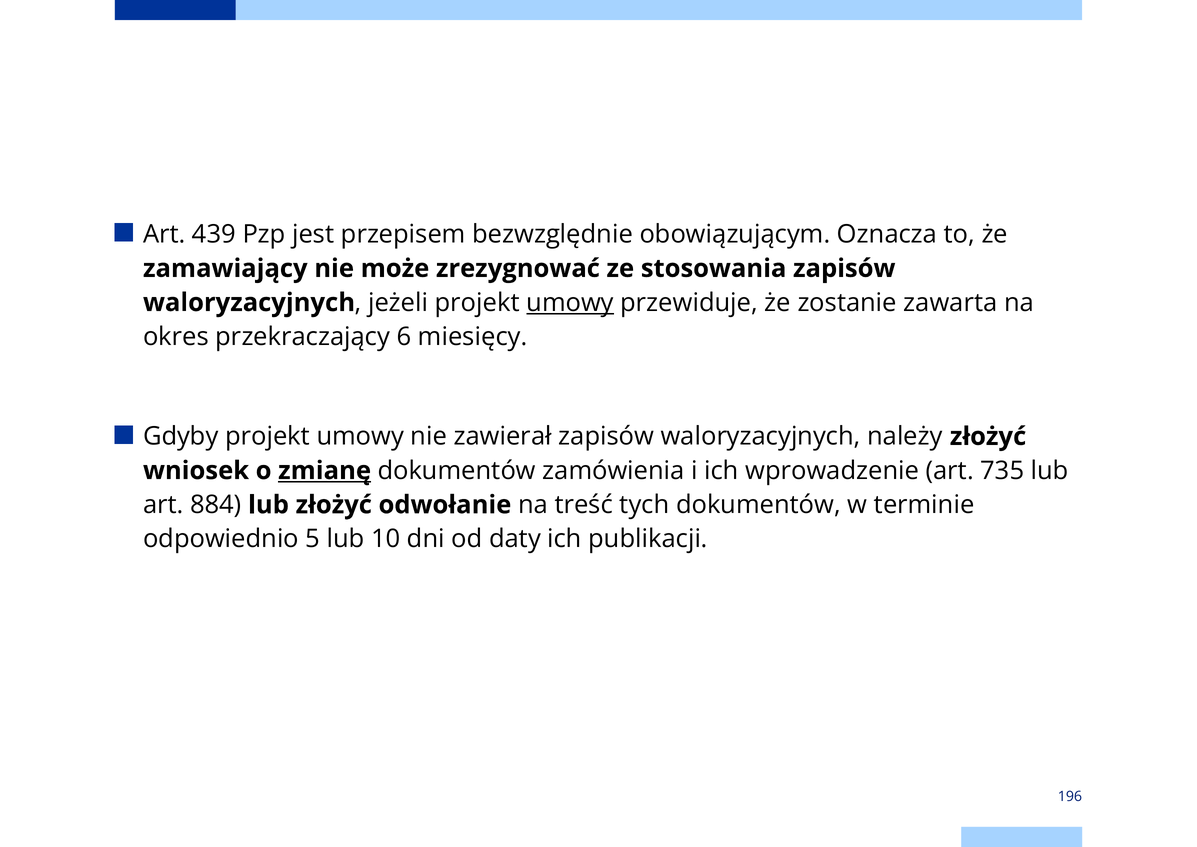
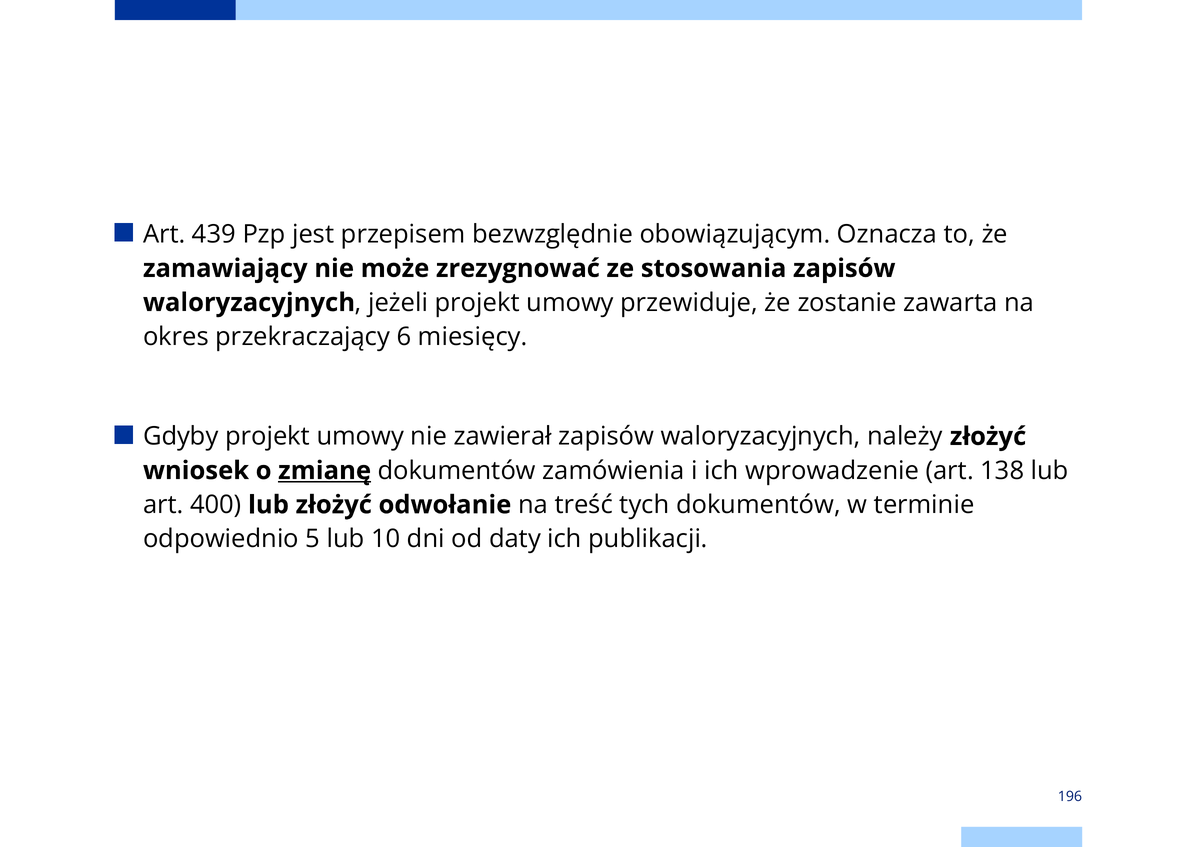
umowy at (570, 302) underline: present -> none
735: 735 -> 138
884: 884 -> 400
